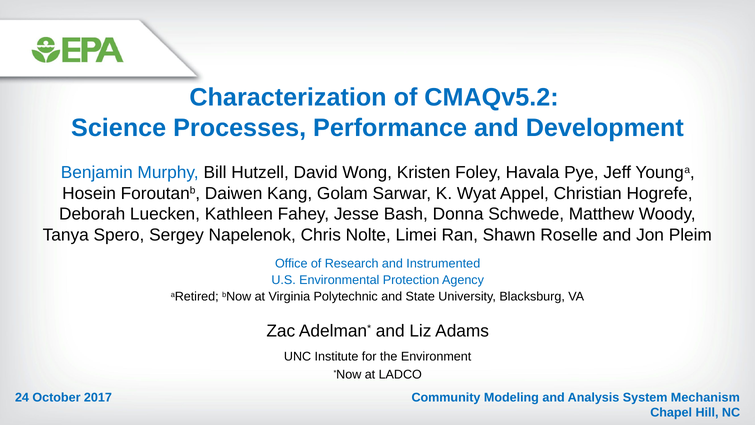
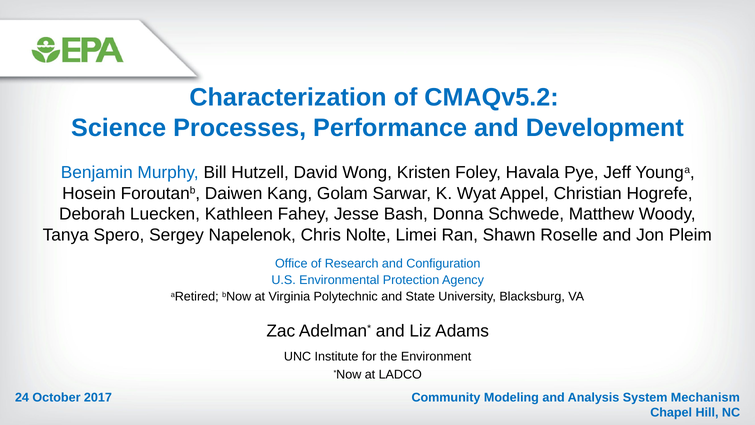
Instrumented: Instrumented -> Configuration
